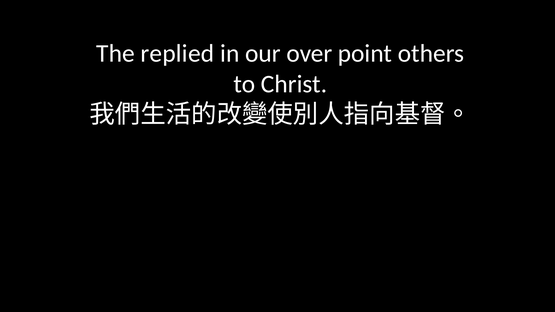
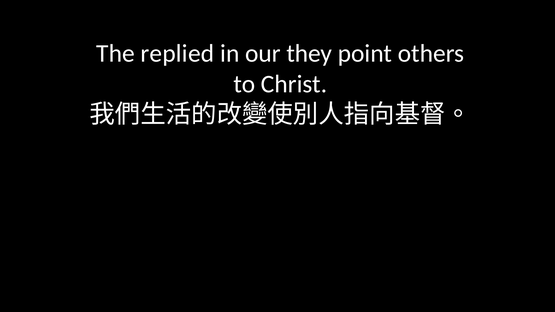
over: over -> they
